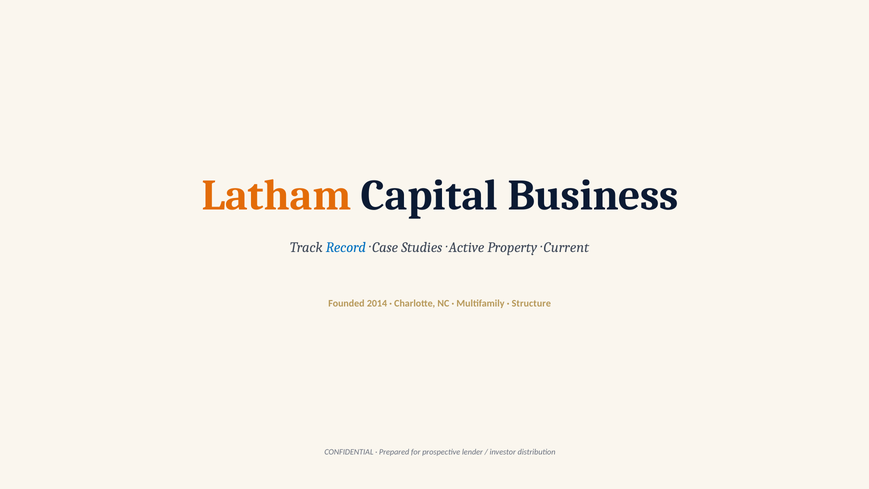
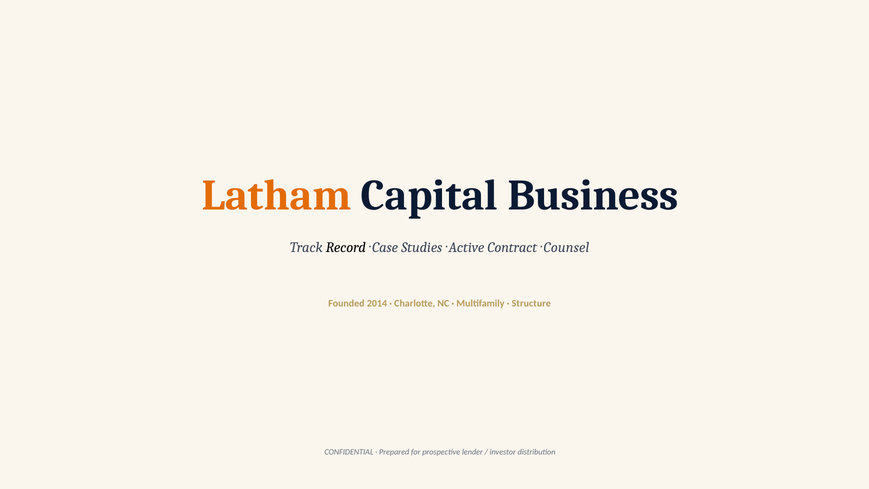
Record colour: blue -> black
Property: Property -> Contract
Current: Current -> Counsel
